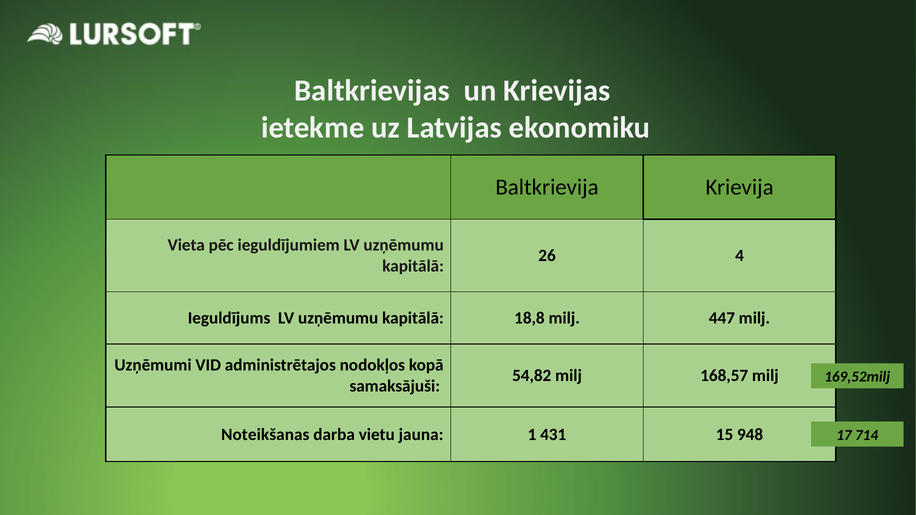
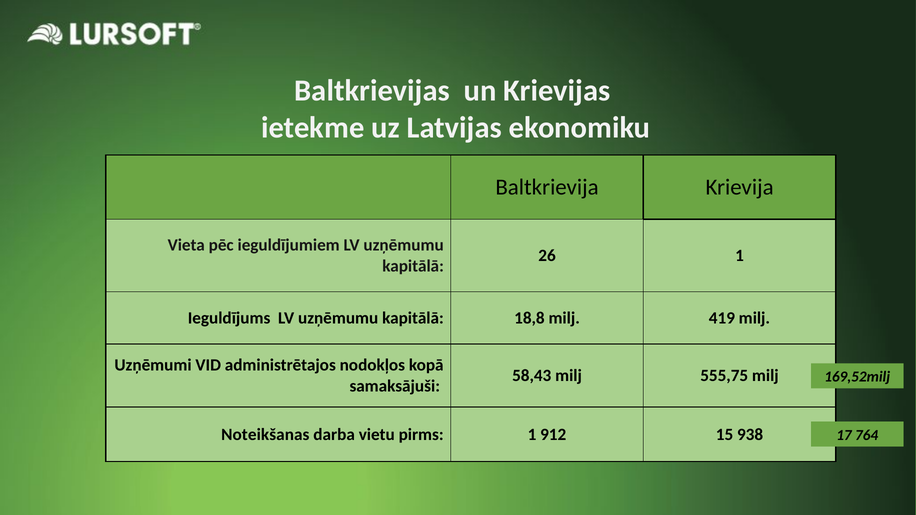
26 4: 4 -> 1
447: 447 -> 419
54,82: 54,82 -> 58,43
168,57: 168,57 -> 555,75
jauna: jauna -> pirms
431: 431 -> 912
948: 948 -> 938
714: 714 -> 764
